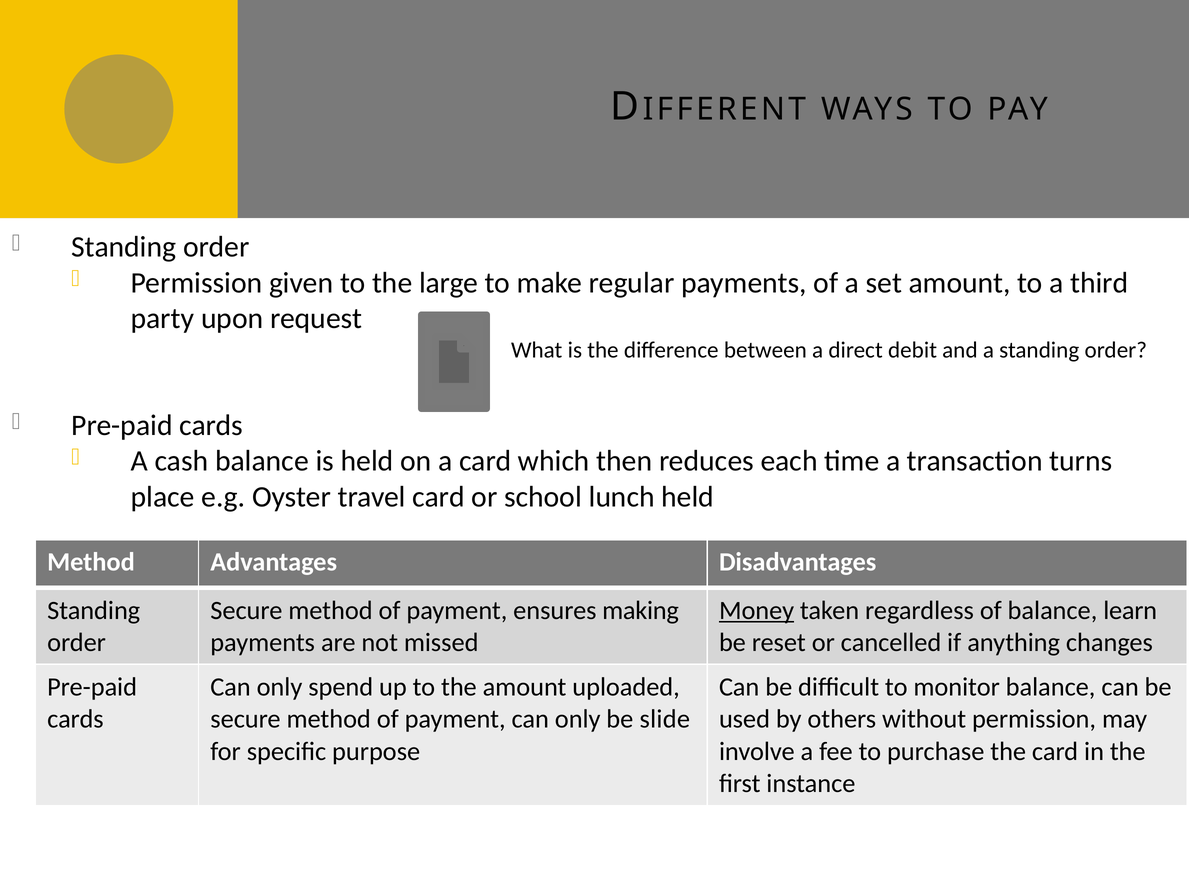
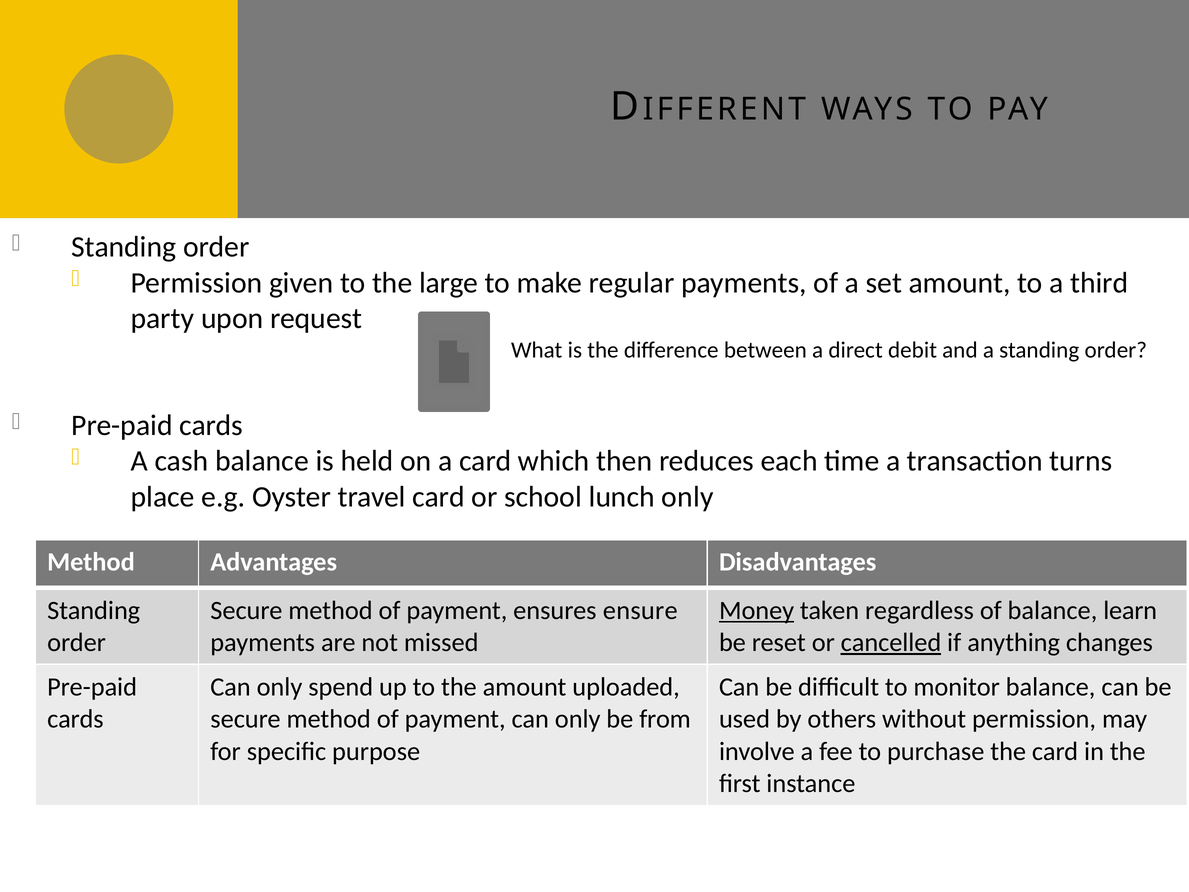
lunch held: held -> only
making: making -> ensure
cancelled underline: none -> present
slide: slide -> from
